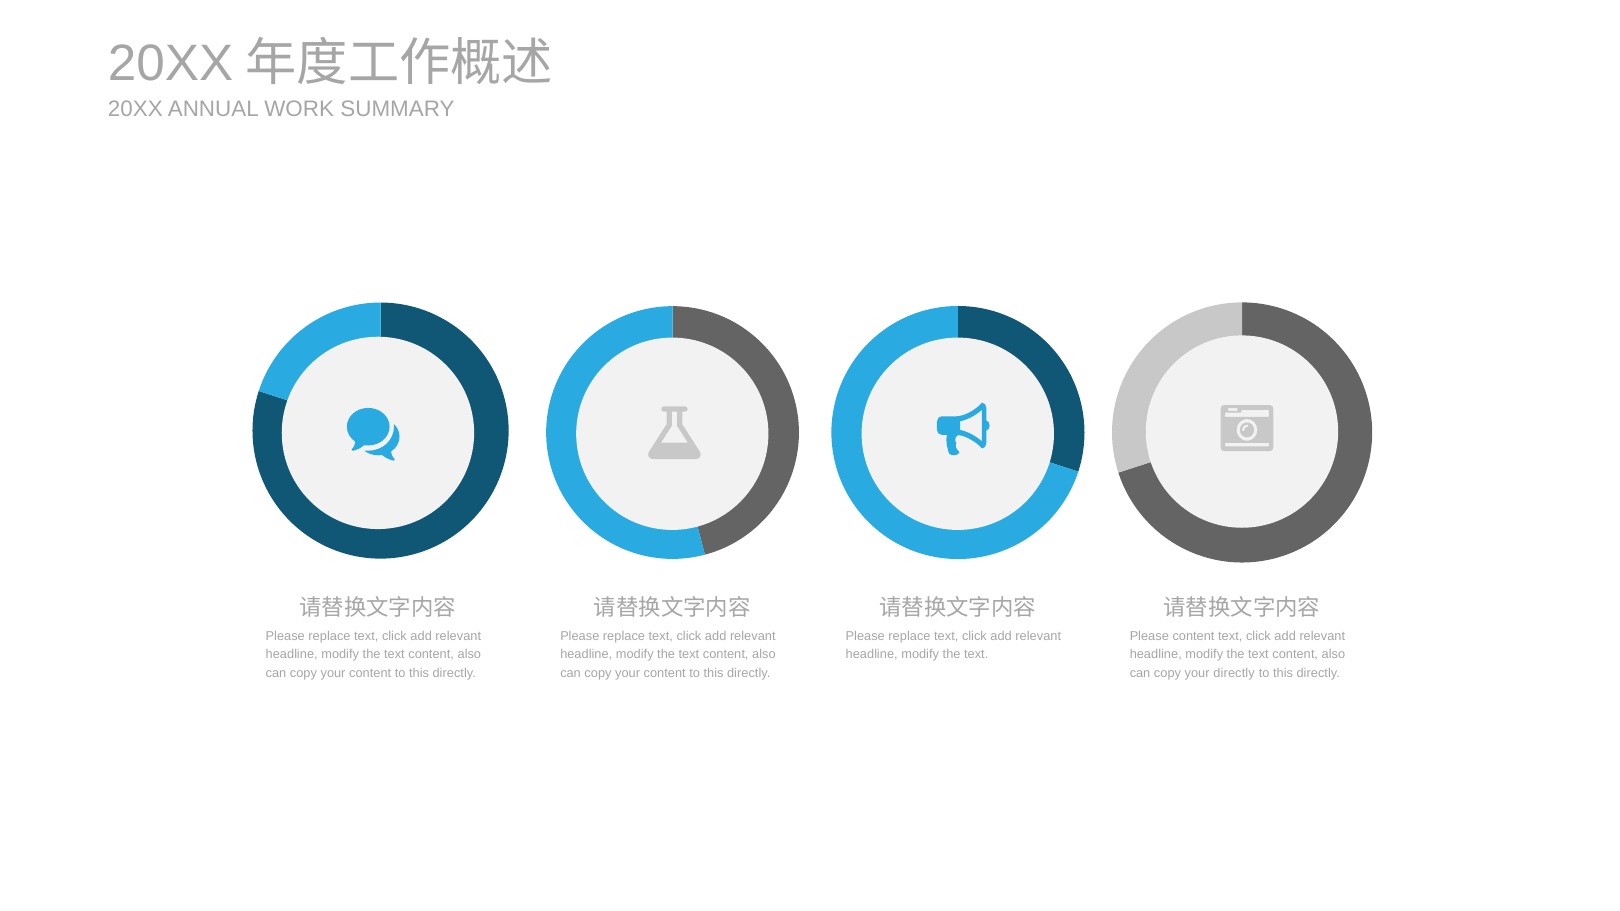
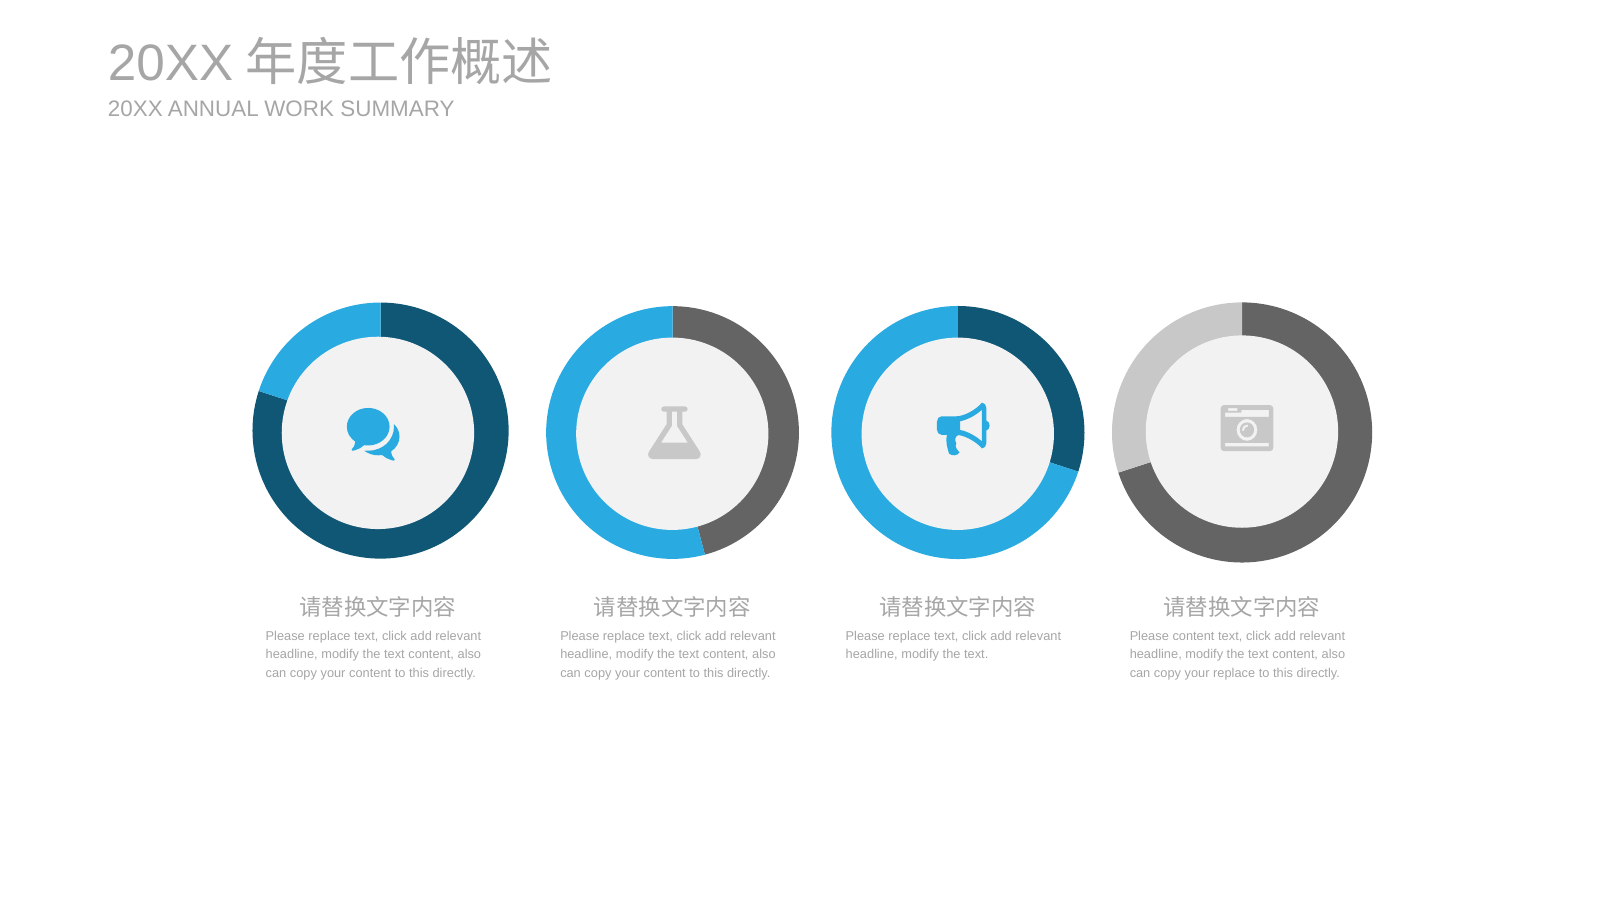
your directly: directly -> replace
